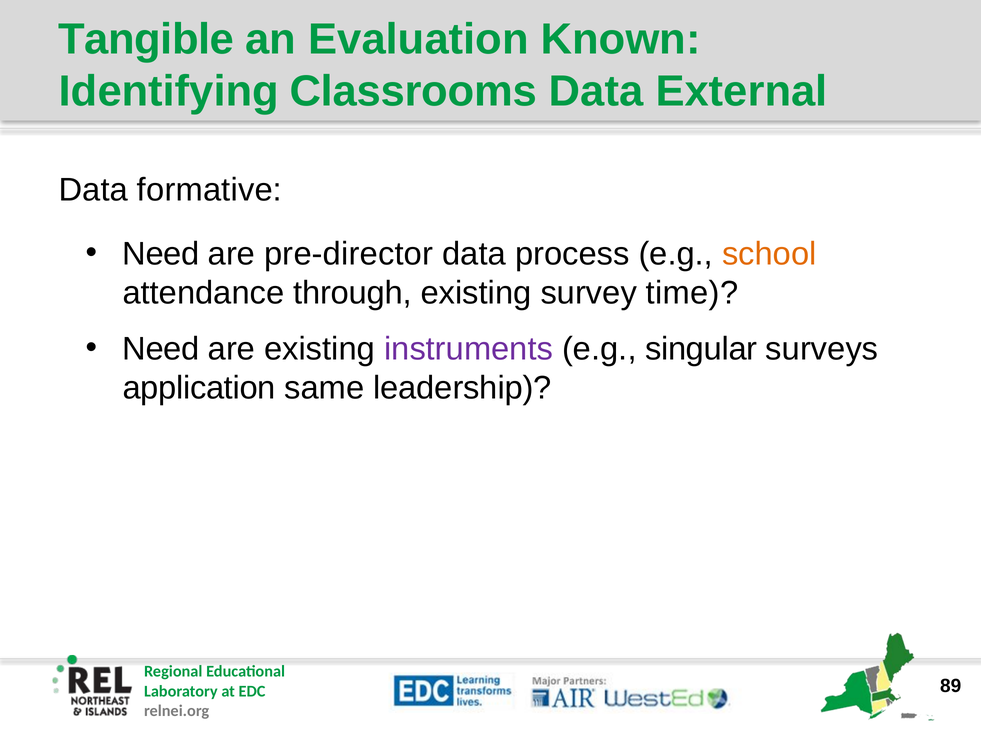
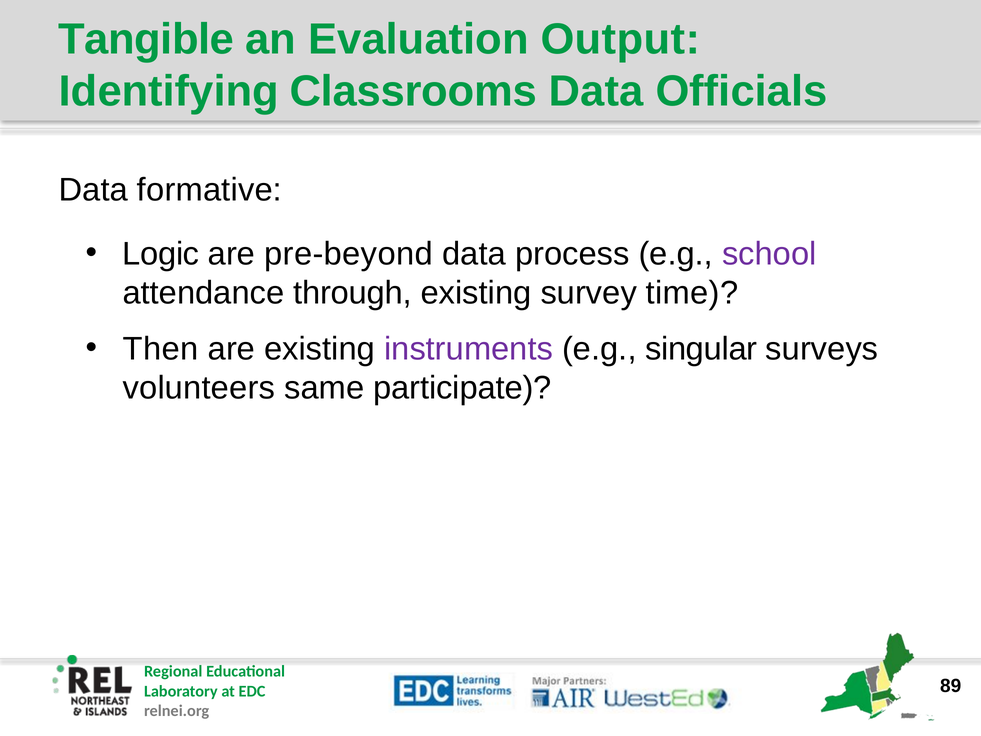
Known: Known -> Output
External: External -> Officials
Need at (161, 254): Need -> Logic
pre-director: pre-director -> pre-beyond
school colour: orange -> purple
Need at (161, 349): Need -> Then
application: application -> volunteers
leadership: leadership -> participate
